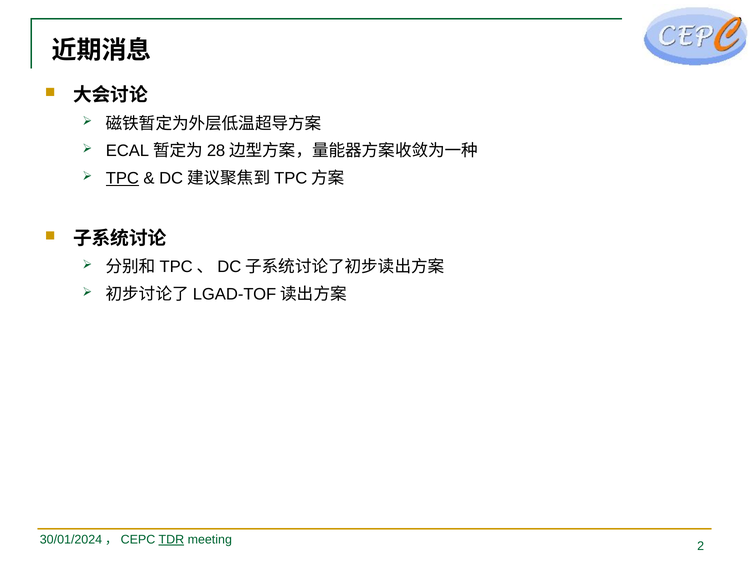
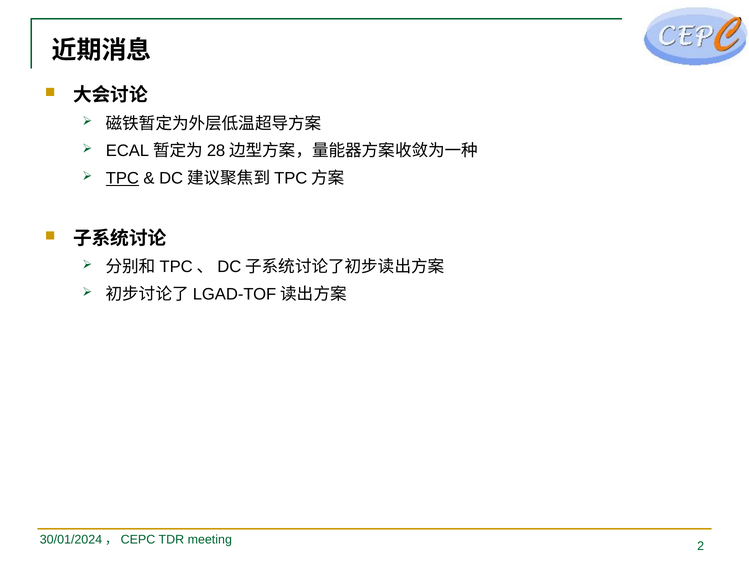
TDR underline: present -> none
